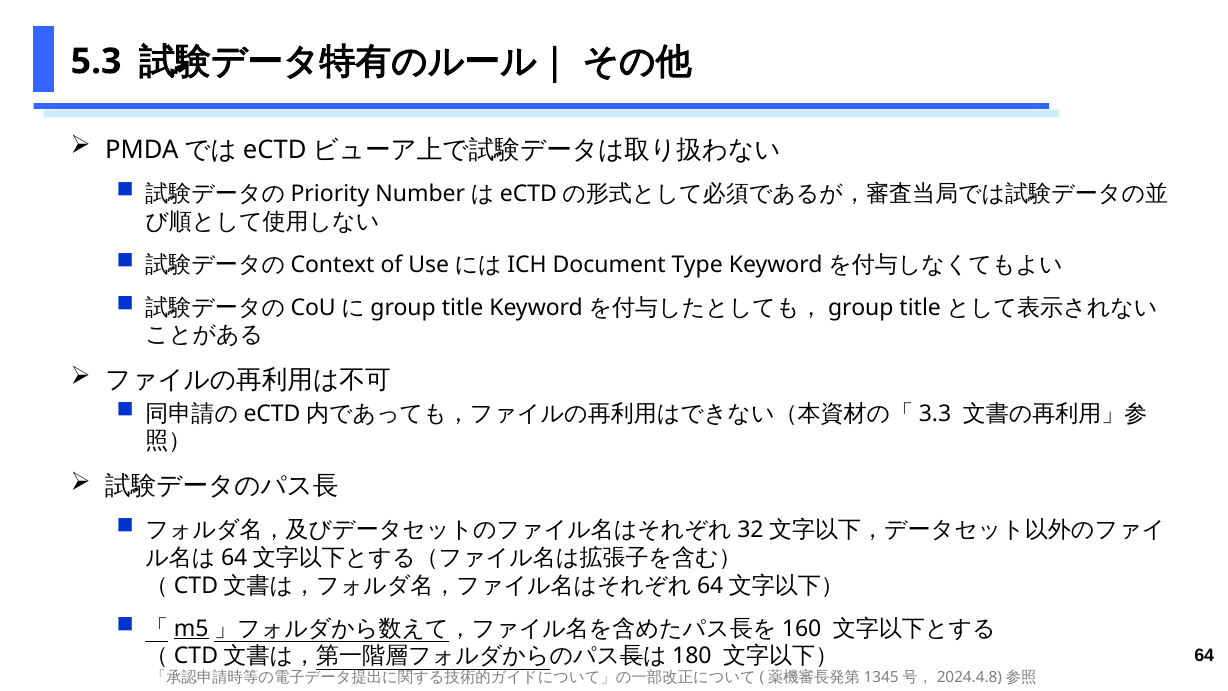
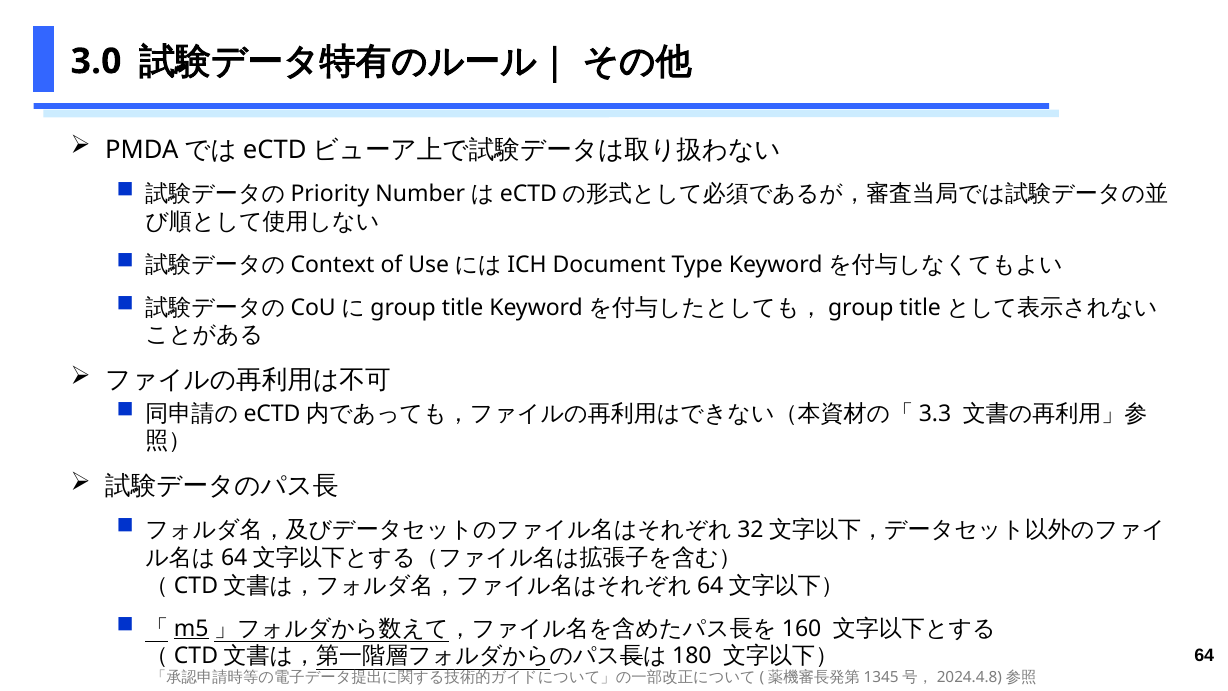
5.3: 5.3 -> 3.0
